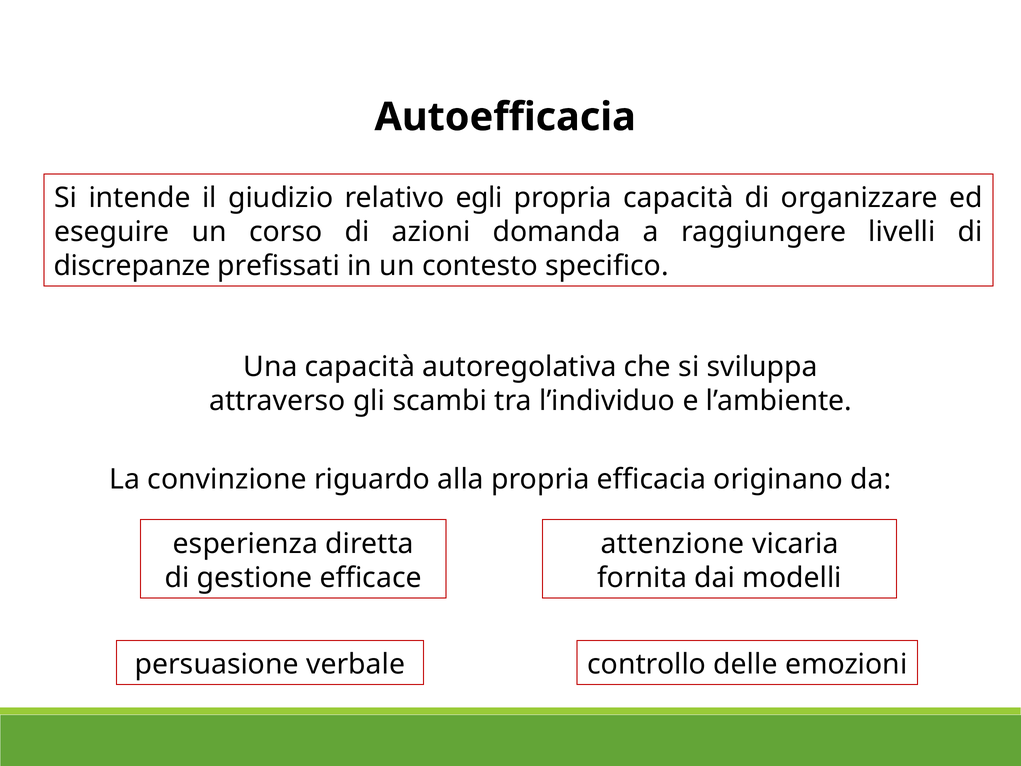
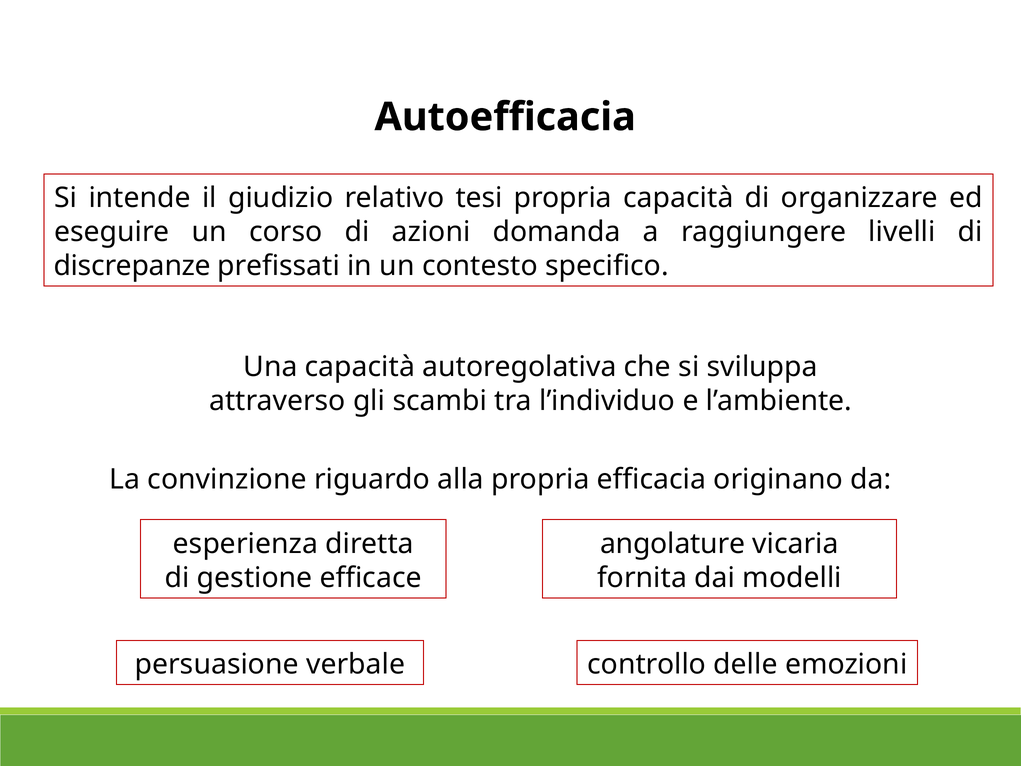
egli: egli -> tesi
attenzione: attenzione -> angolature
